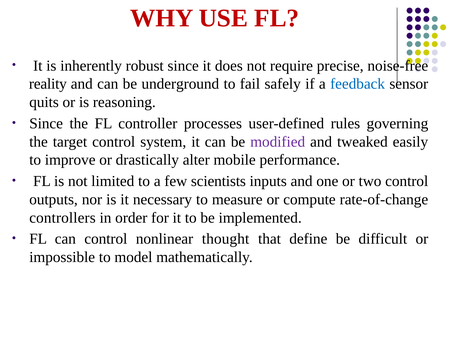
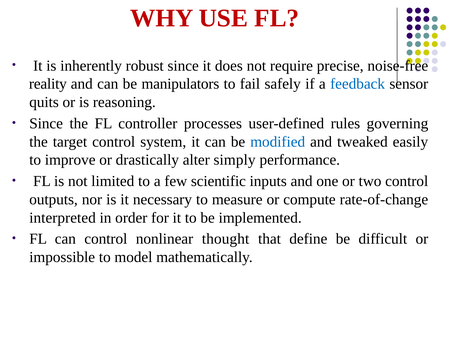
underground: underground -> manipulators
modified colour: purple -> blue
mobile: mobile -> simply
scientists: scientists -> scientific
controllers: controllers -> interpreted
